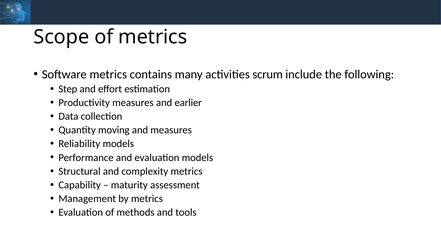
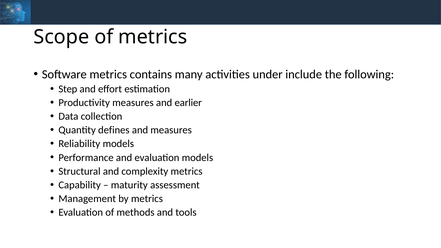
scrum: scrum -> under
moving: moving -> defines
